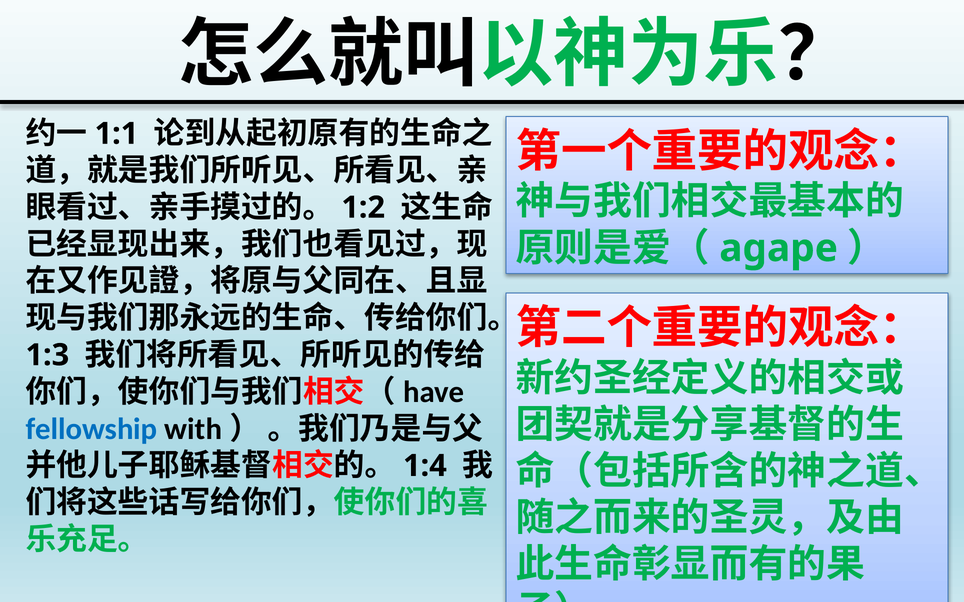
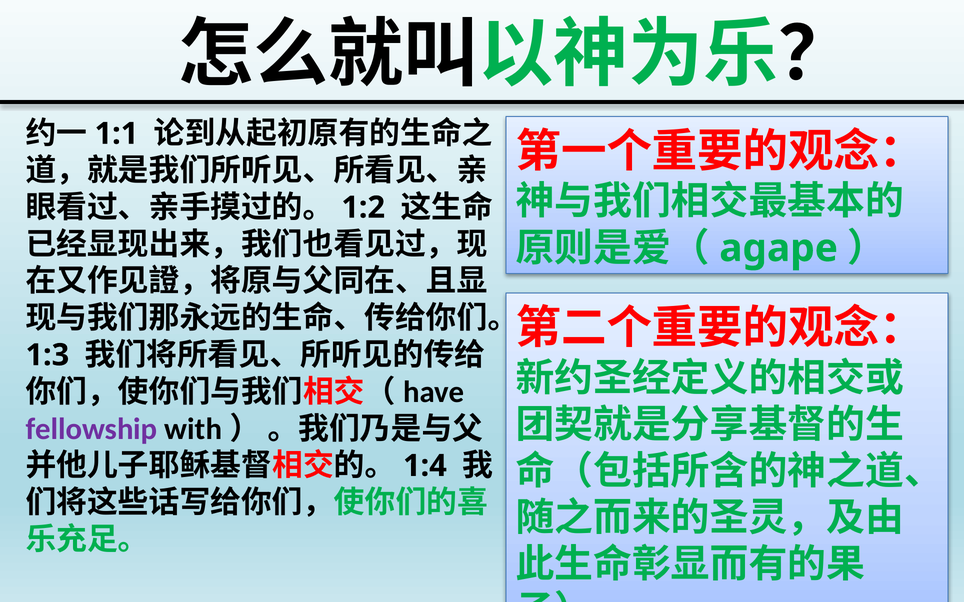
fellowship colour: blue -> purple
